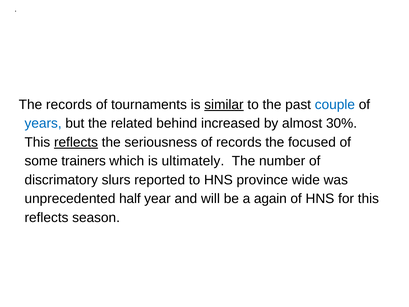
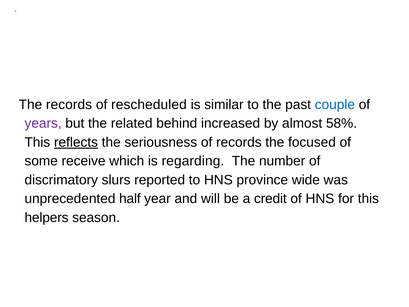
tournaments: tournaments -> rescheduled
similar underline: present -> none
years colour: blue -> purple
30%: 30% -> 58%
trainers: trainers -> receive
ultimately: ultimately -> regarding
again: again -> credit
reflects at (46, 217): reflects -> helpers
